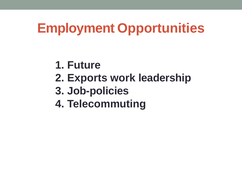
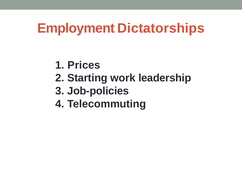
Opportunities: Opportunities -> Dictatorships
Future: Future -> Prices
Exports: Exports -> Starting
